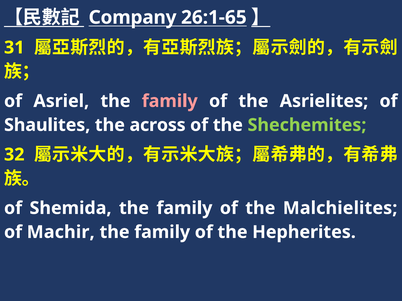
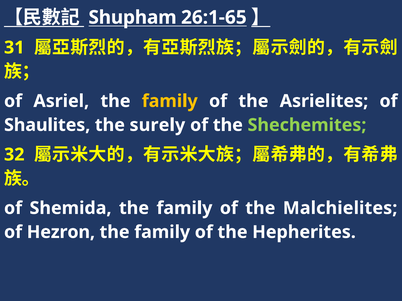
Company: Company -> Shupham
family at (170, 101) colour: pink -> yellow
across: across -> surely
Machir: Machir -> Hezron
